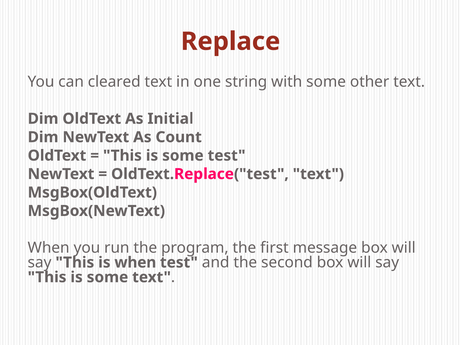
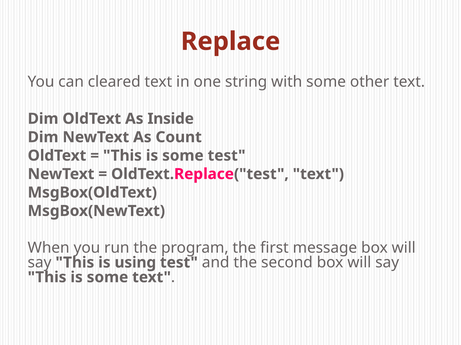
Initial: Initial -> Inside
is when: when -> using
